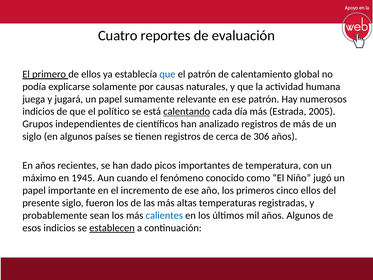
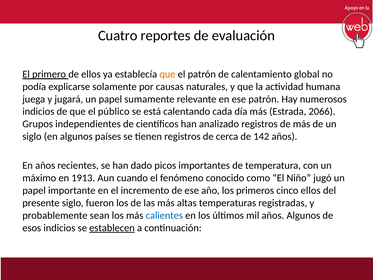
que at (167, 74) colour: blue -> orange
político: político -> público
calentando underline: present -> none
2005: 2005 -> 2066
306: 306 -> 142
1945: 1945 -> 1913
